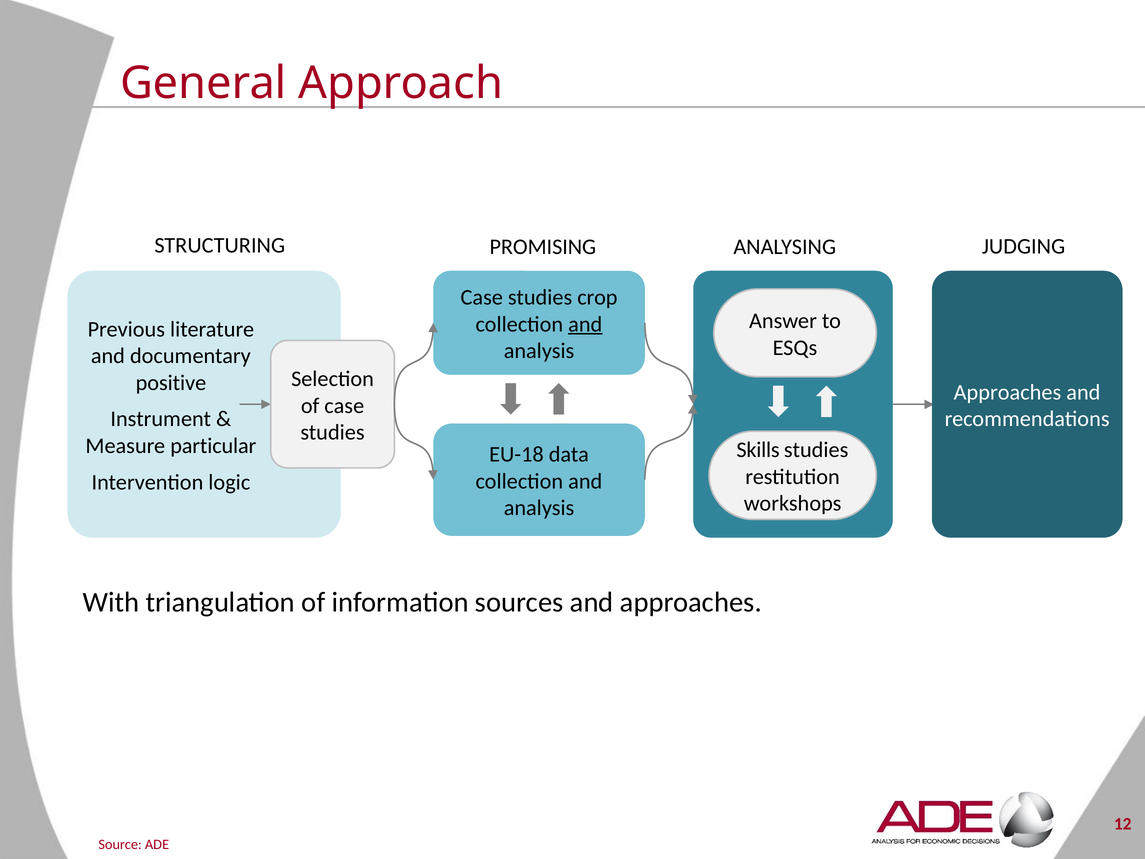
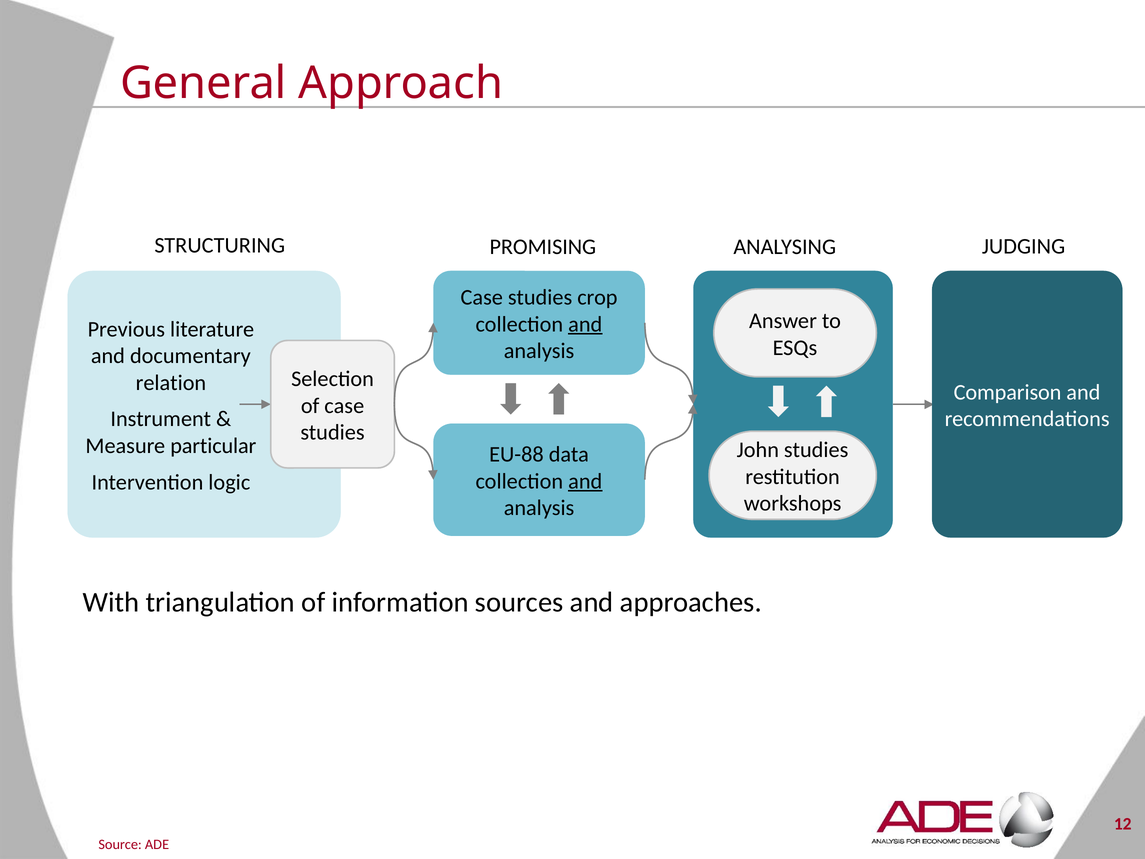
positive: positive -> relation
Approaches at (1007, 392): Approaches -> Comparison
Skills: Skills -> John
EU-18: EU-18 -> EU-88
and at (585, 481) underline: none -> present
